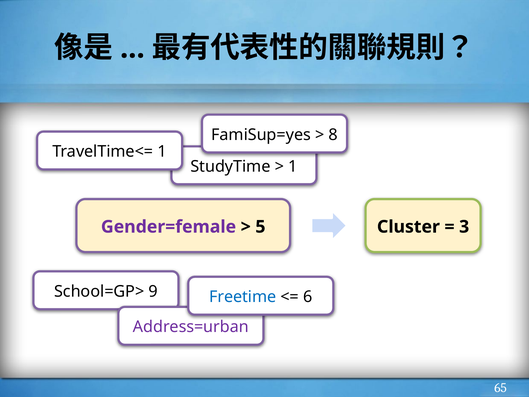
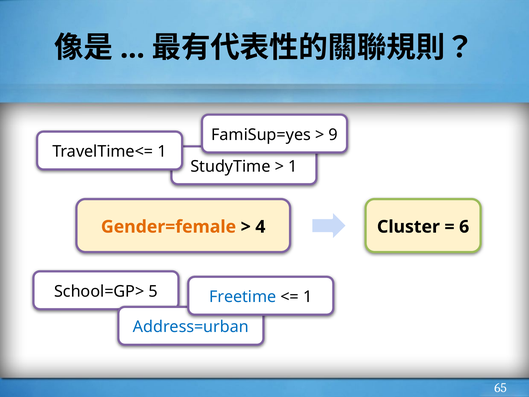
8: 8 -> 9
Gender=female colour: purple -> orange
5: 5 -> 4
3: 3 -> 6
9: 9 -> 5
6 at (308, 297): 6 -> 1
Address=urban colour: purple -> blue
